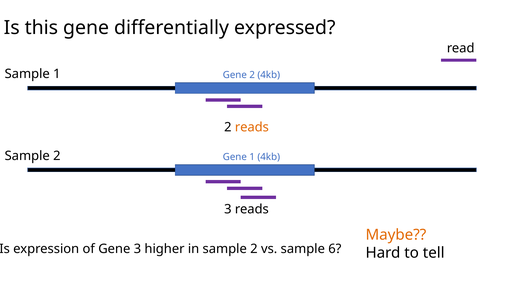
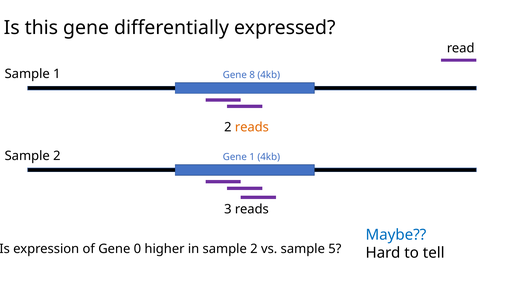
Gene 2: 2 -> 8
Maybe colour: orange -> blue
Gene 3: 3 -> 0
6: 6 -> 5
